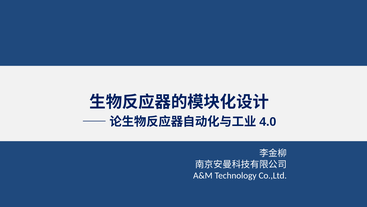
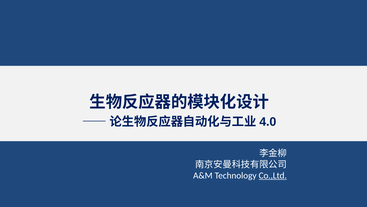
Co.,Ltd underline: none -> present
